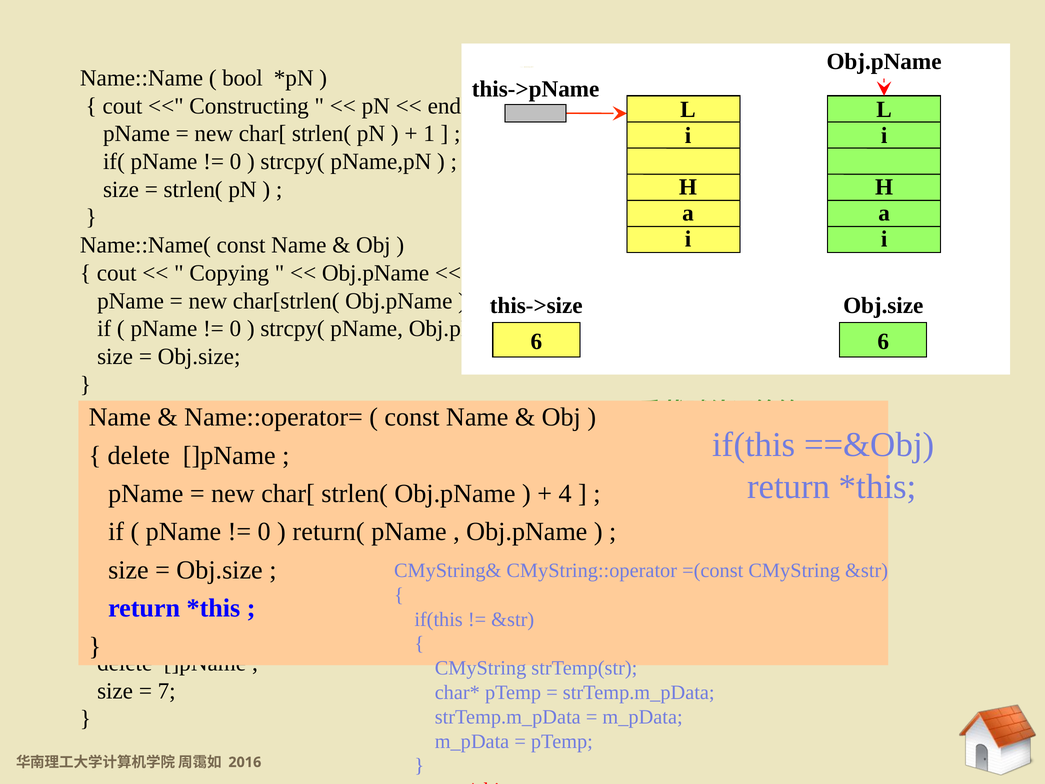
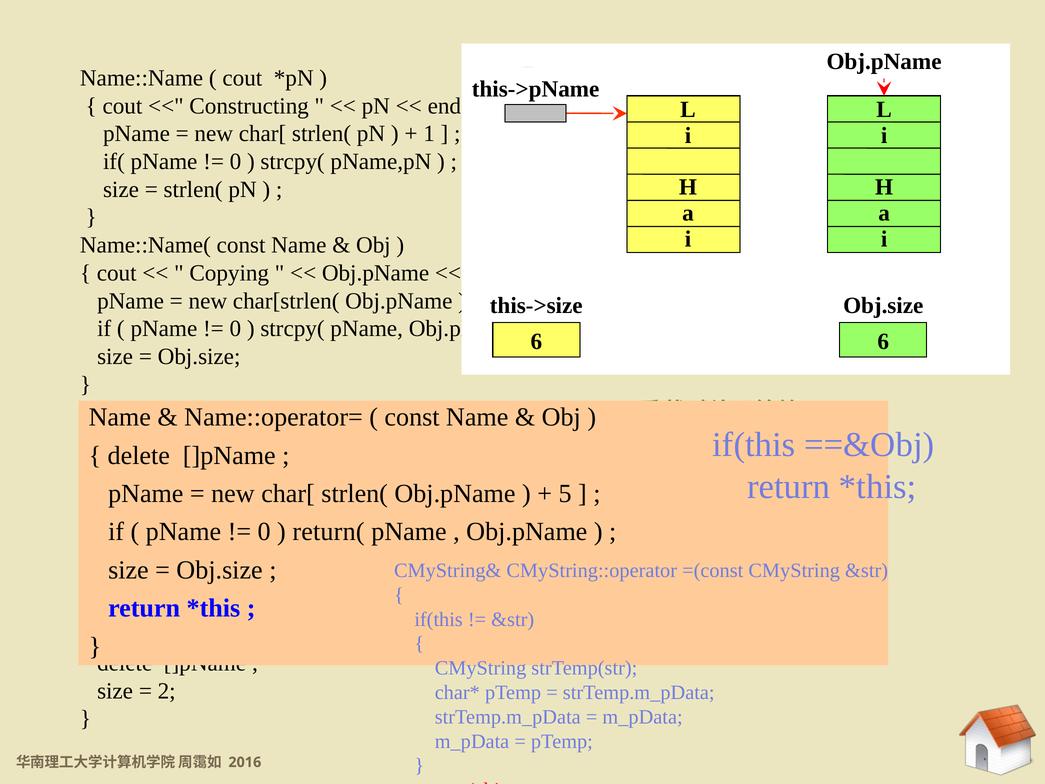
bool at (242, 78): bool -> cout
4: 4 -> 5
7: 7 -> 2
